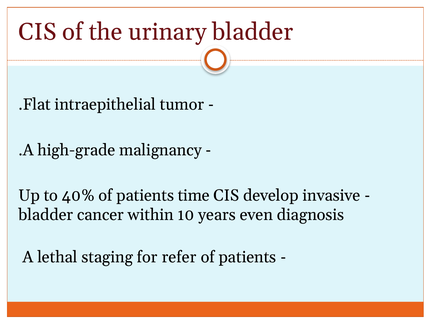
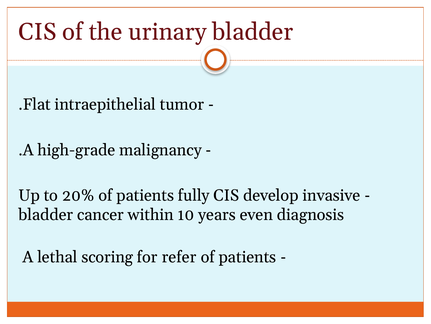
40%: 40% -> 20%
time: time -> fully
staging: staging -> scoring
